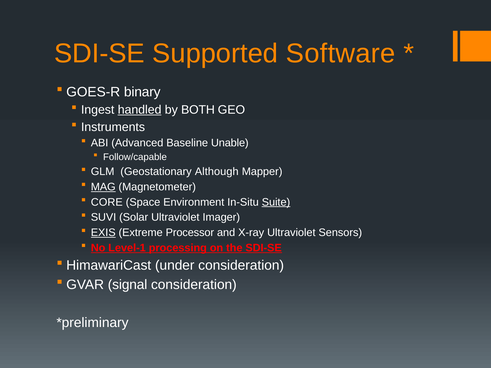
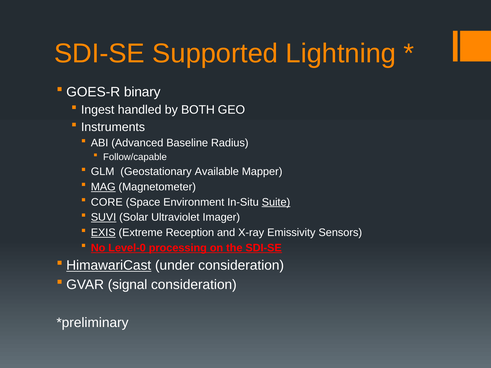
Software: Software -> Lightning
handled underline: present -> none
Unable: Unable -> Radius
Although: Although -> Available
SUVI underline: none -> present
Processor: Processor -> Reception
X-ray Ultraviolet: Ultraviolet -> Emissivity
Level-1: Level-1 -> Level-0
HimawariCast underline: none -> present
